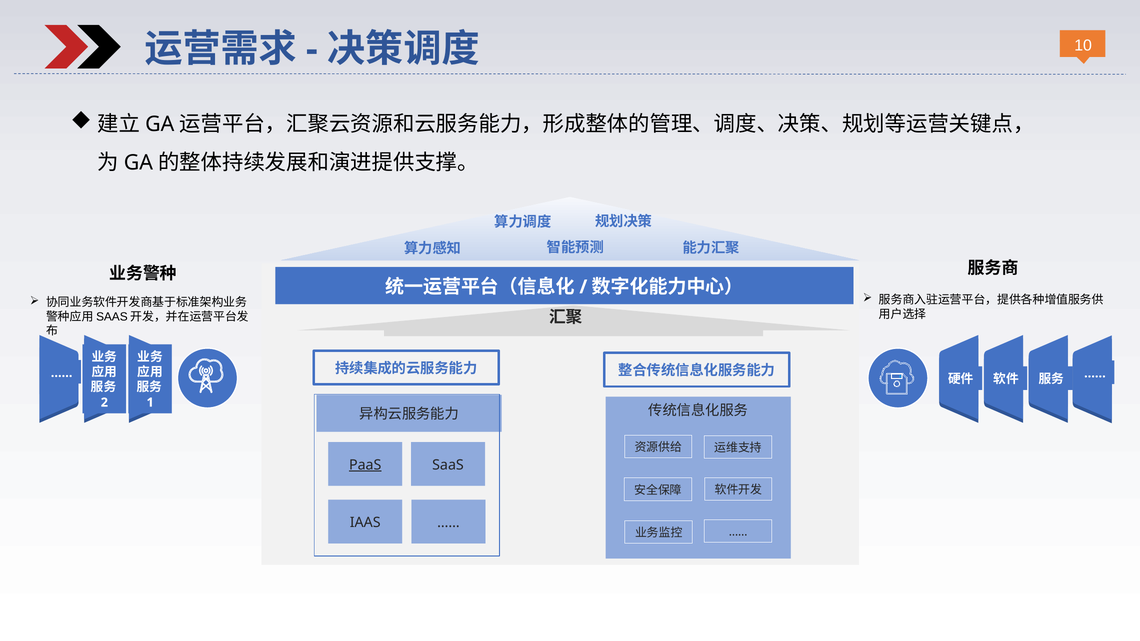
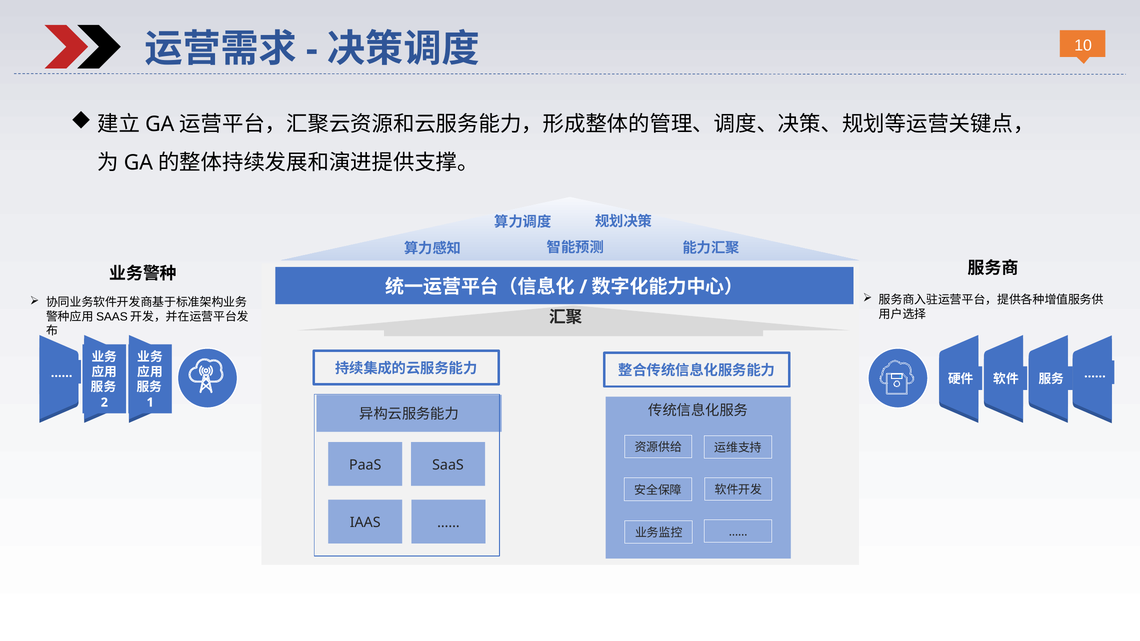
PaaS underline: present -> none
